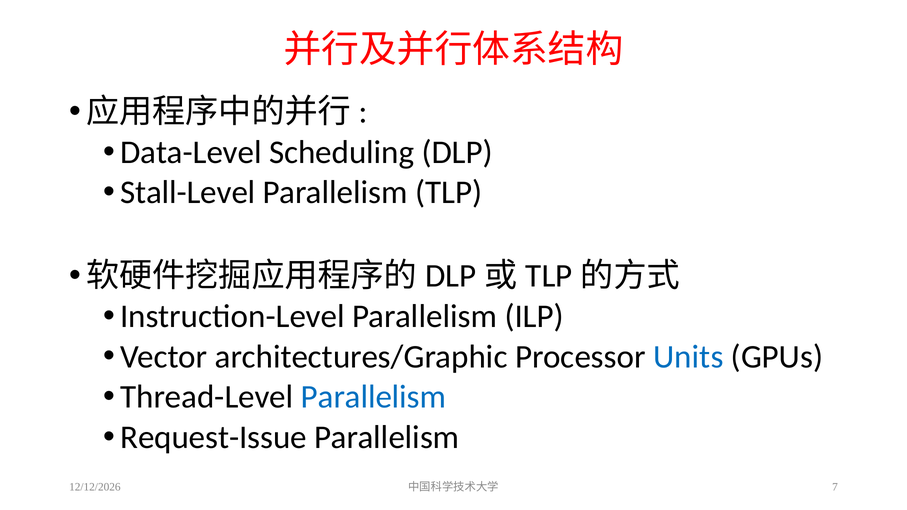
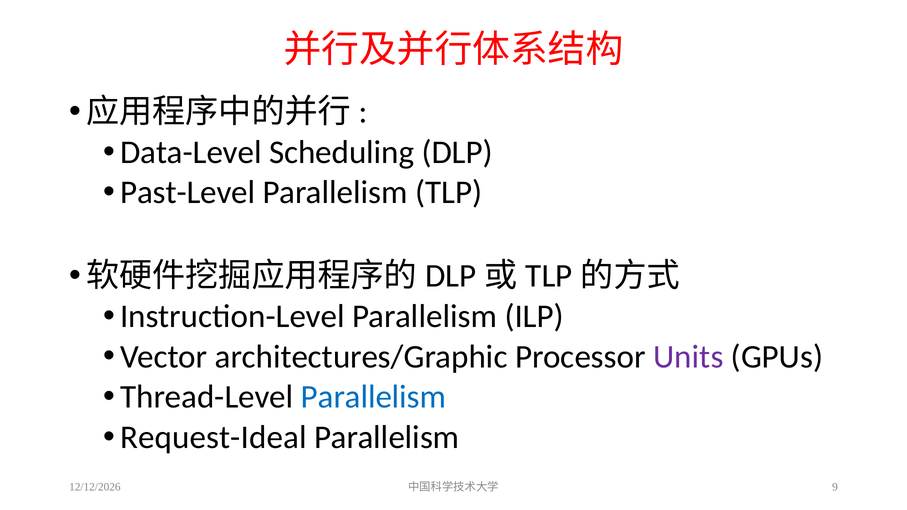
Stall-Level: Stall-Level -> Past-Level
Units colour: blue -> purple
Request-Issue: Request-Issue -> Request-Ideal
7: 7 -> 9
